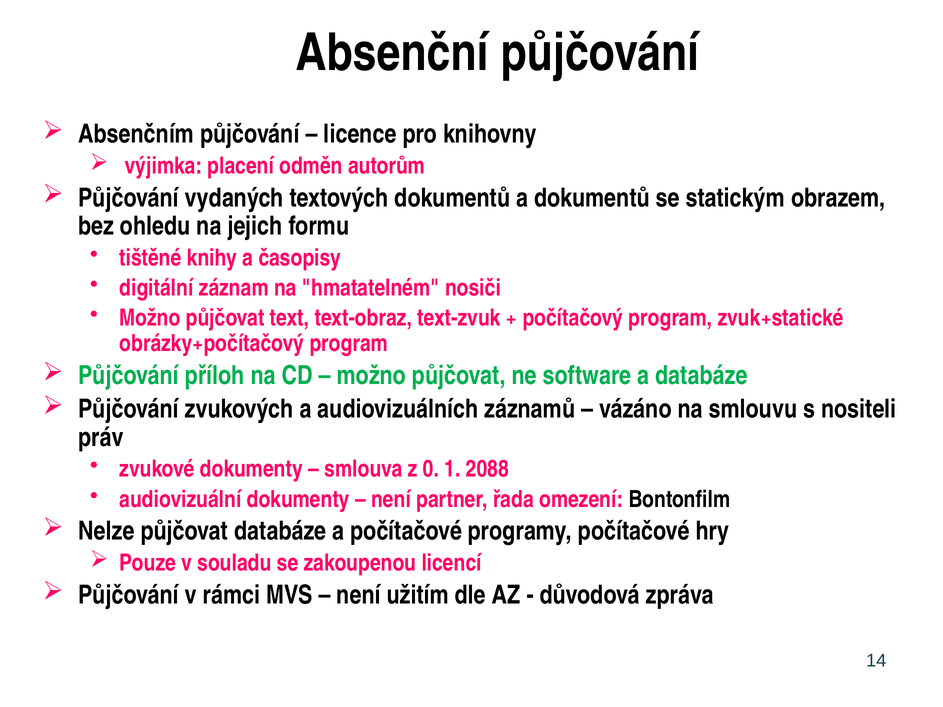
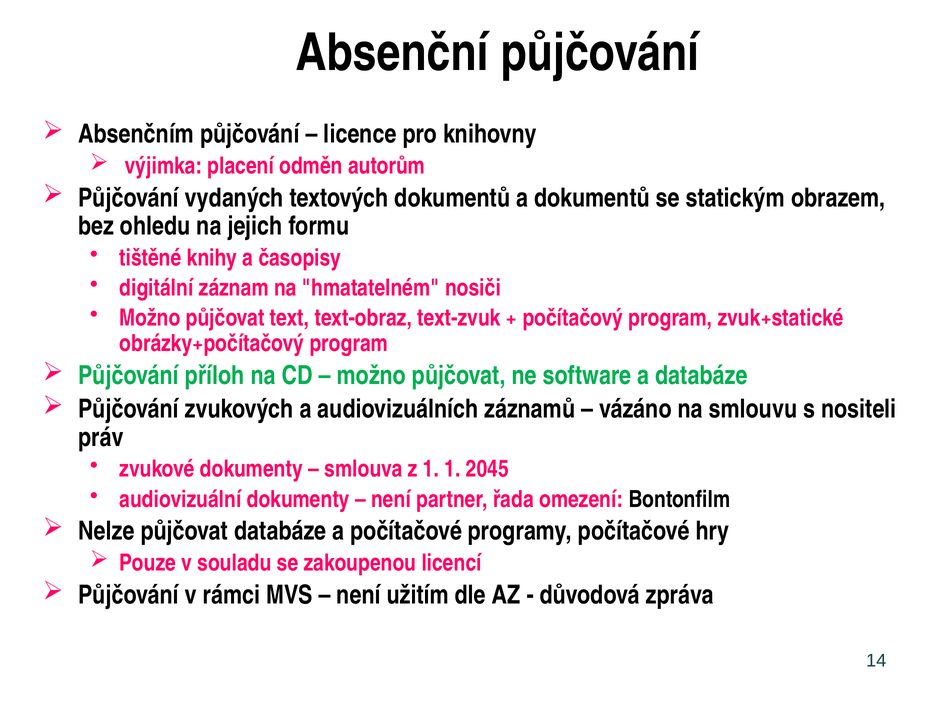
z 0: 0 -> 1
2088: 2088 -> 2045
